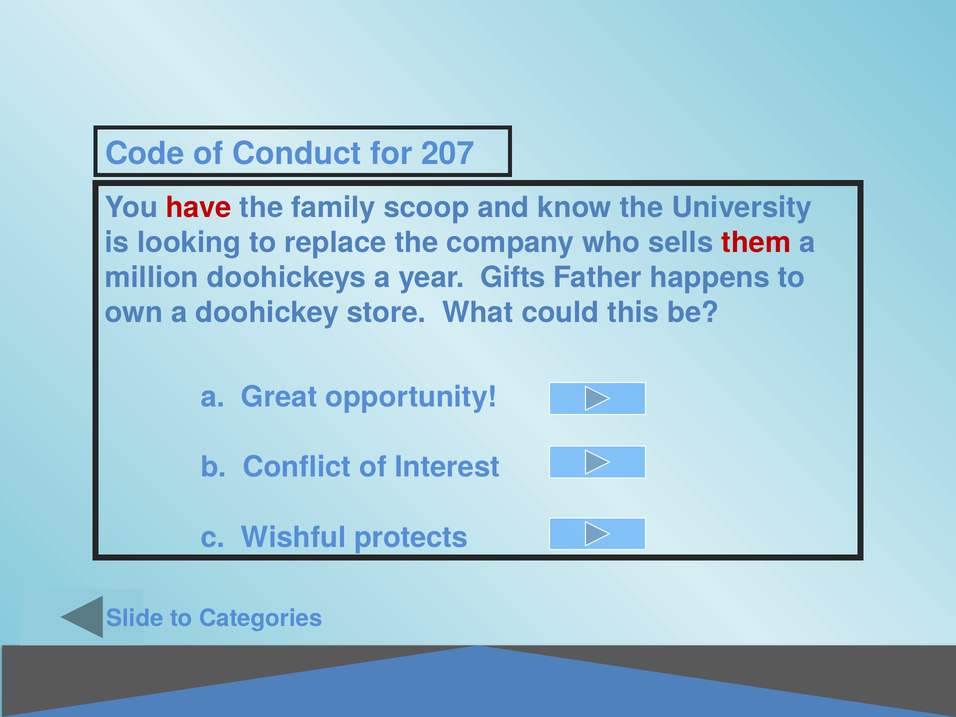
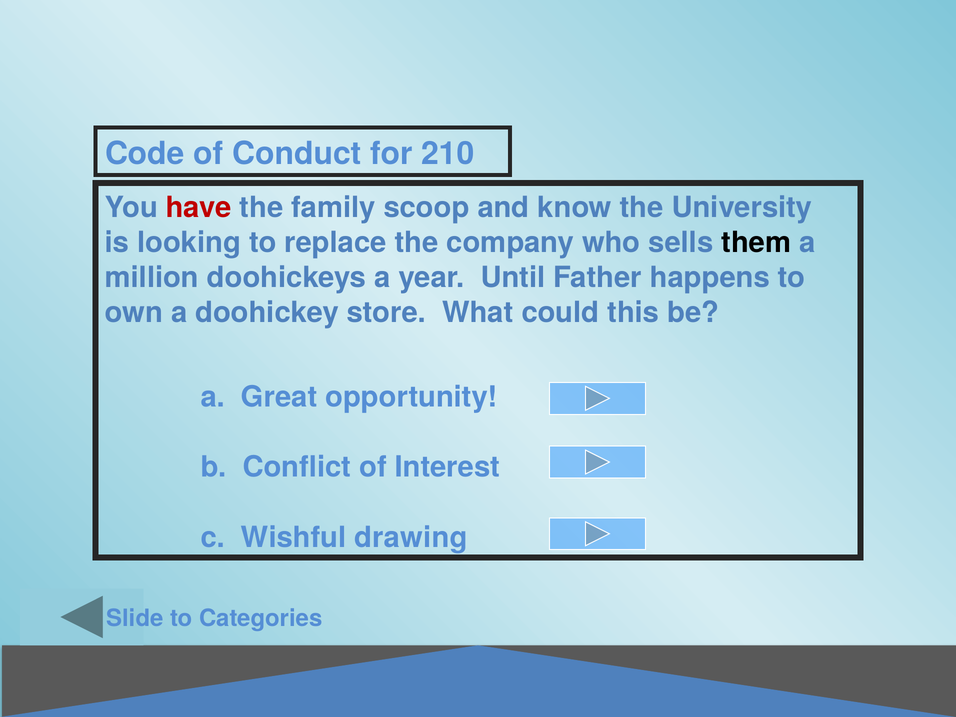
207: 207 -> 210
them colour: red -> black
Gifts: Gifts -> Until
protects: protects -> drawing
